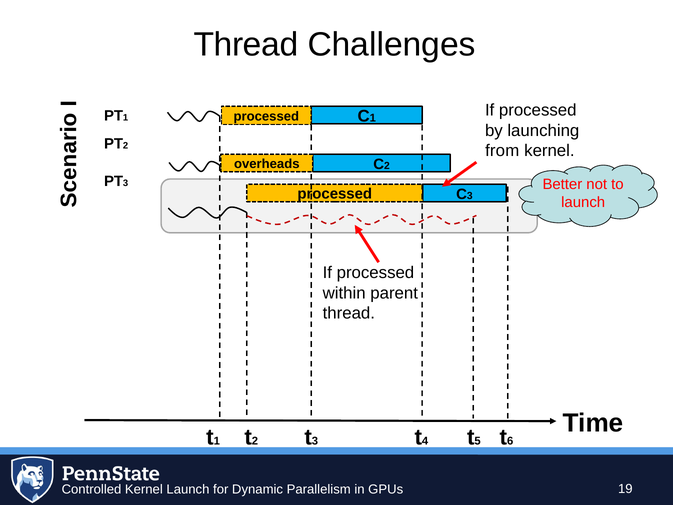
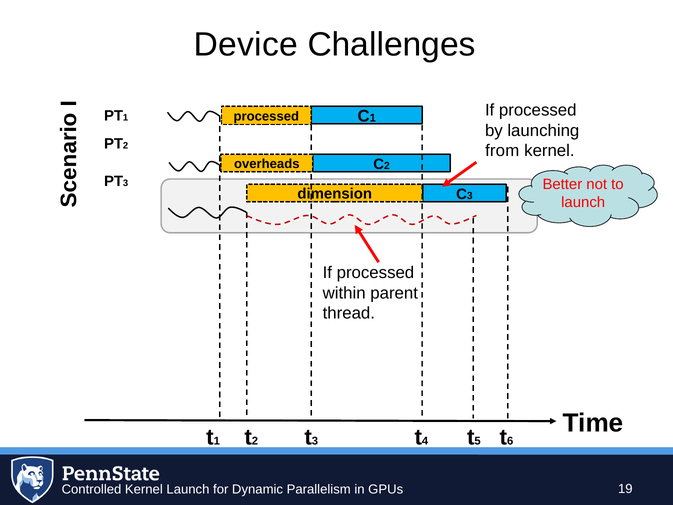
Thread at (246, 44): Thread -> Device
processed at (335, 194): processed -> dimension
